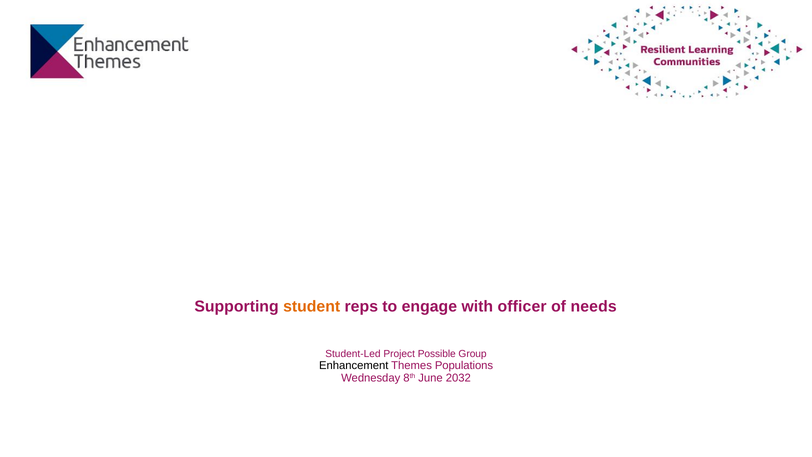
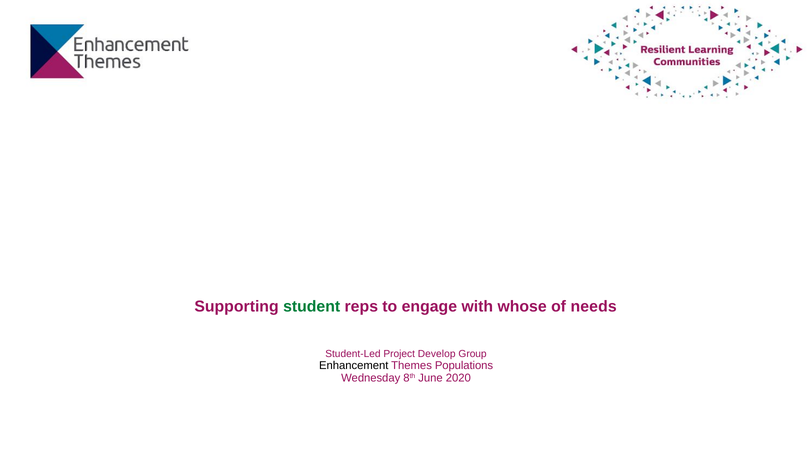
student colour: orange -> green
officer: officer -> whose
Possible: Possible -> Develop
2032: 2032 -> 2020
